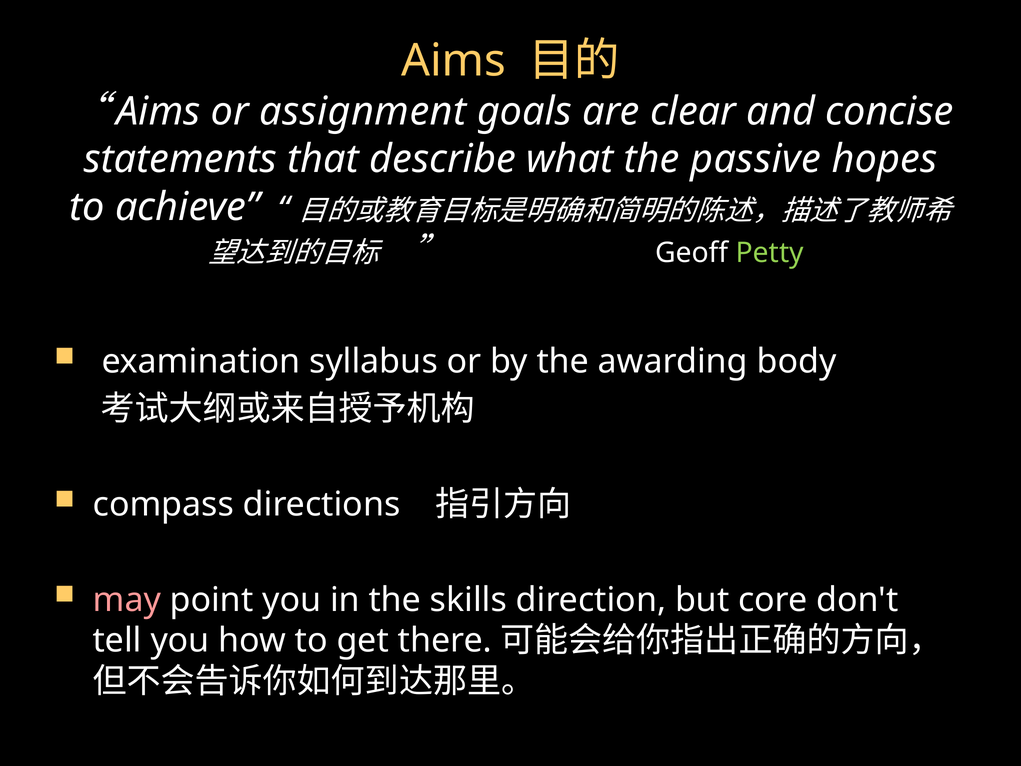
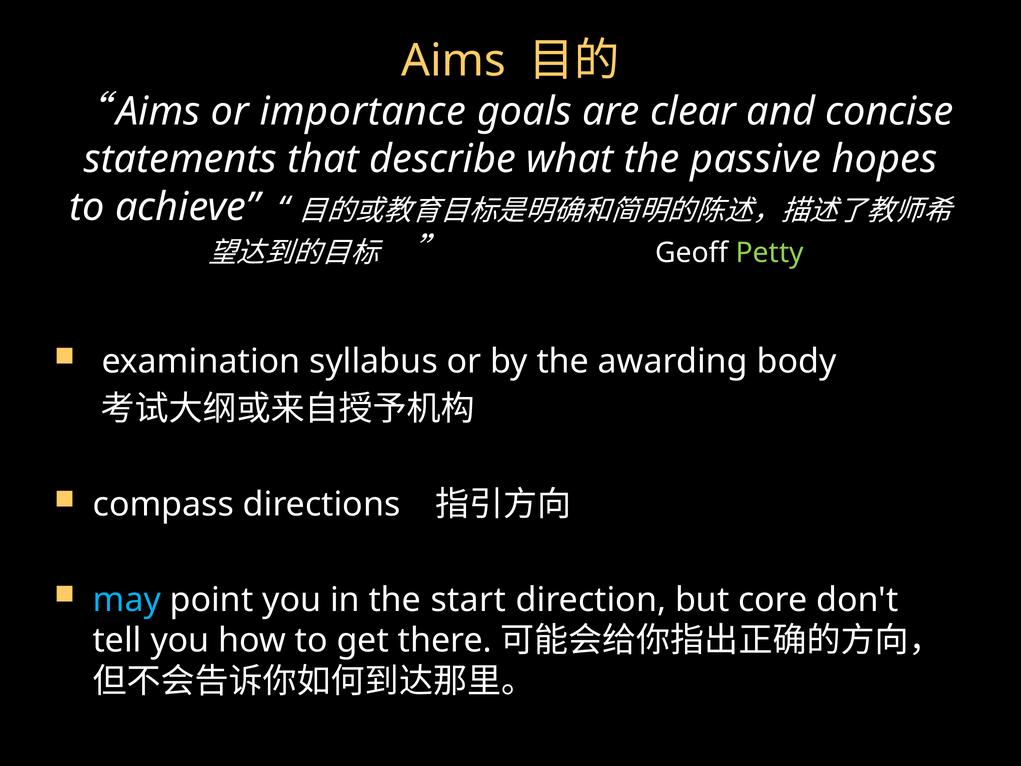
assignment: assignment -> importance
may colour: pink -> light blue
skills: skills -> start
